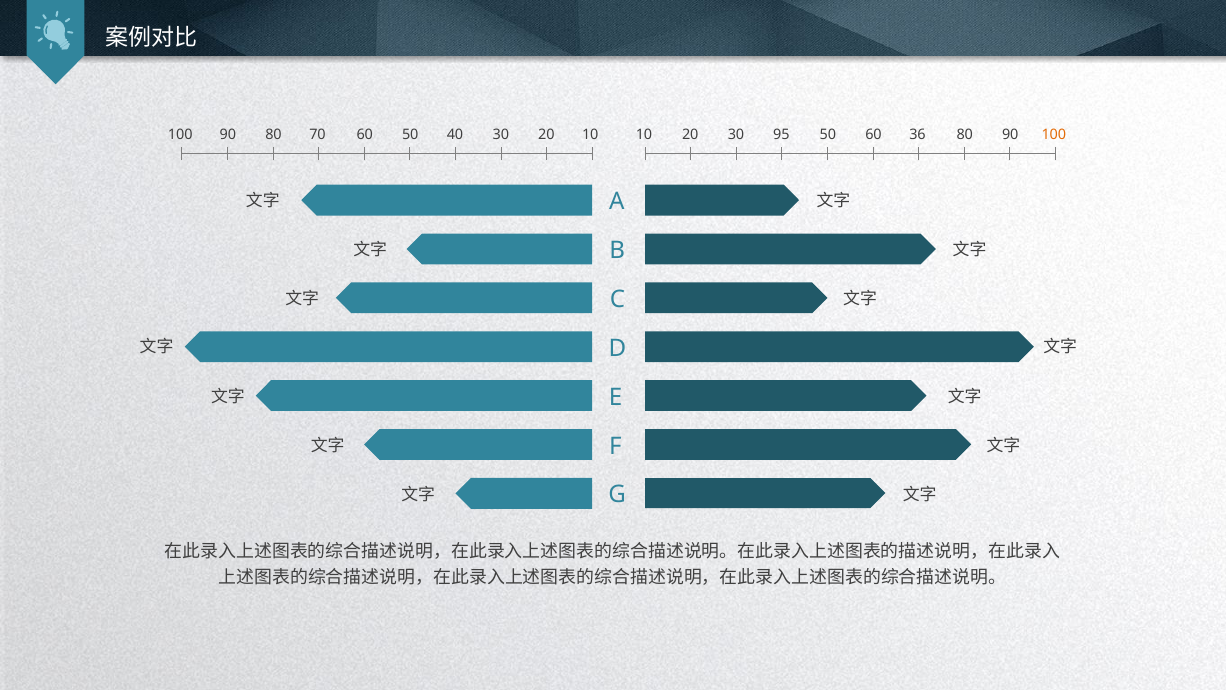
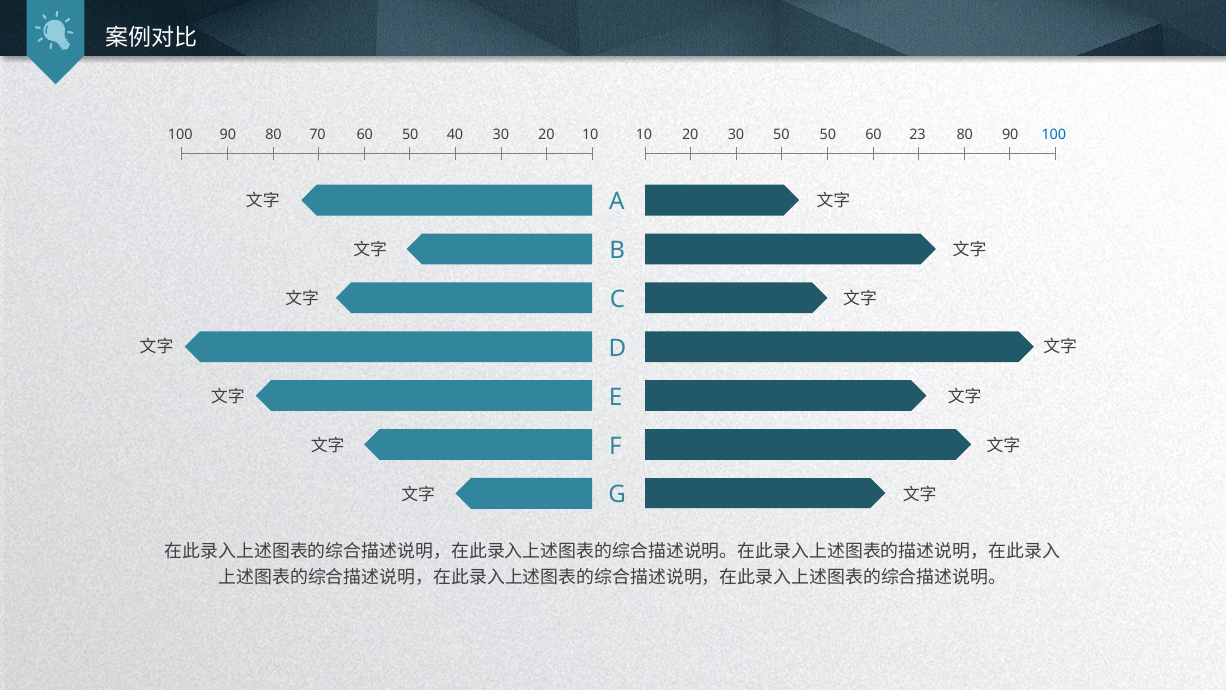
30 95: 95 -> 50
36: 36 -> 23
100 at (1054, 135) colour: orange -> blue
